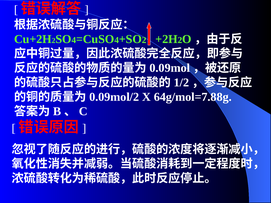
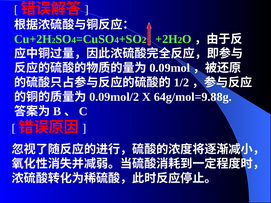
64g/mol=7.88g: 64g/mol=7.88g -> 64g/mol=9.88g
